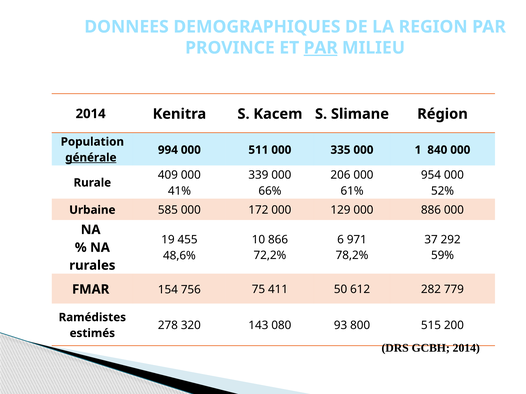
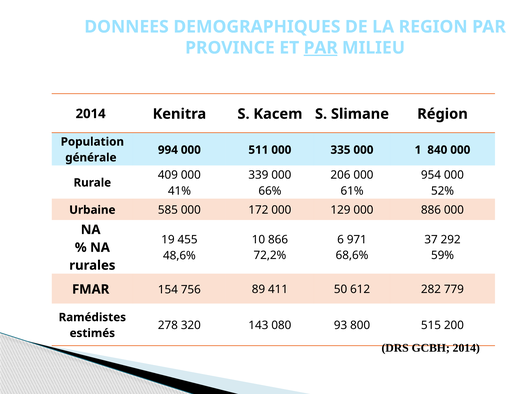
générale underline: present -> none
78,2%: 78,2% -> 68,6%
75: 75 -> 89
